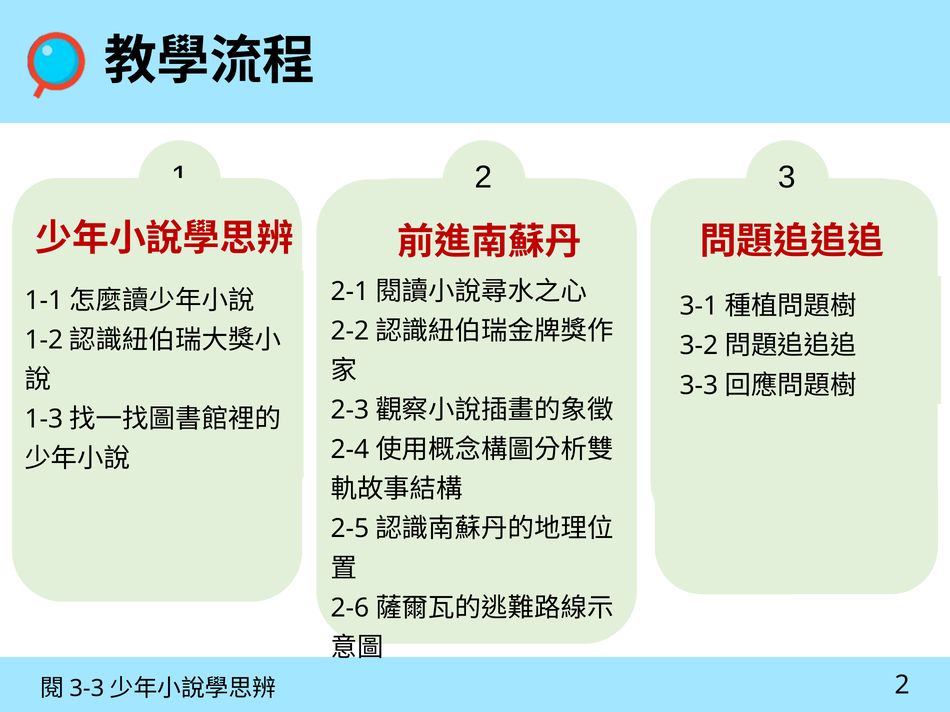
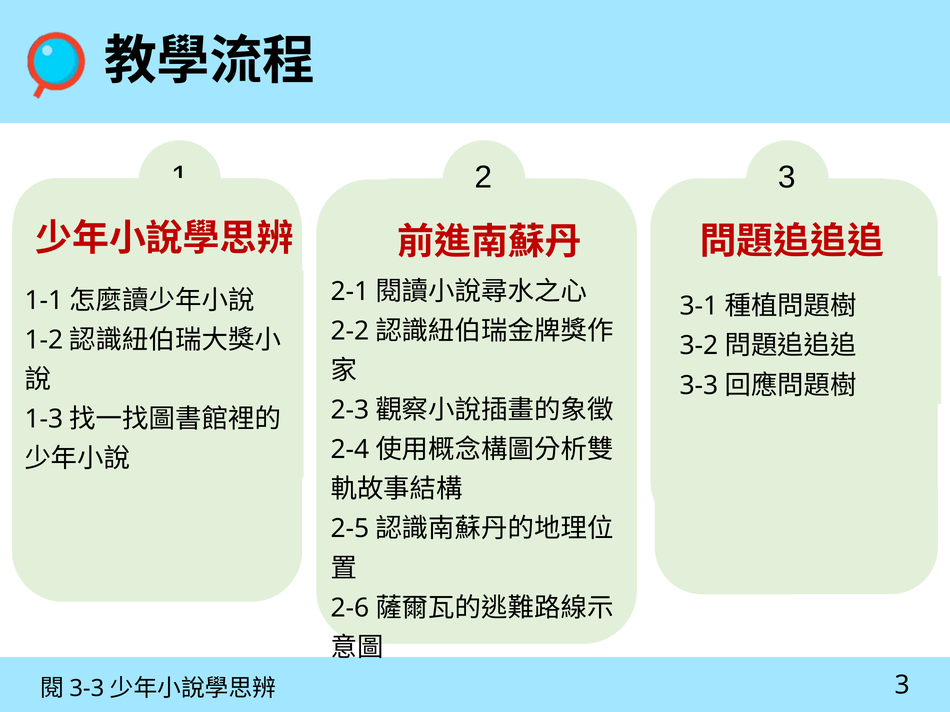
2 at (902, 686): 2 -> 3
